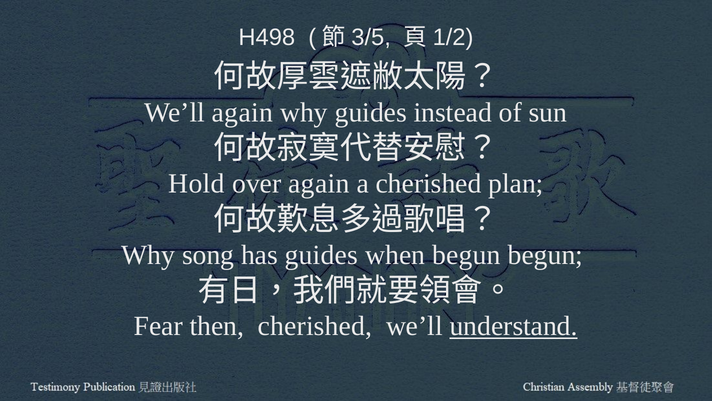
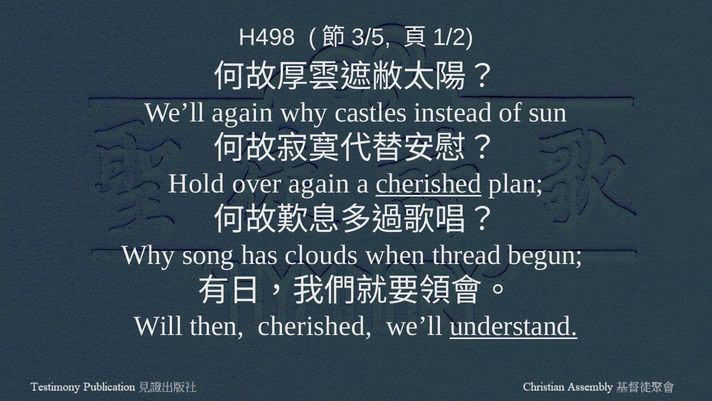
why guides: guides -> castles
cherished at (429, 183) underline: none -> present
has guides: guides -> clouds
when begun: begun -> thread
Fear: Fear -> Will
